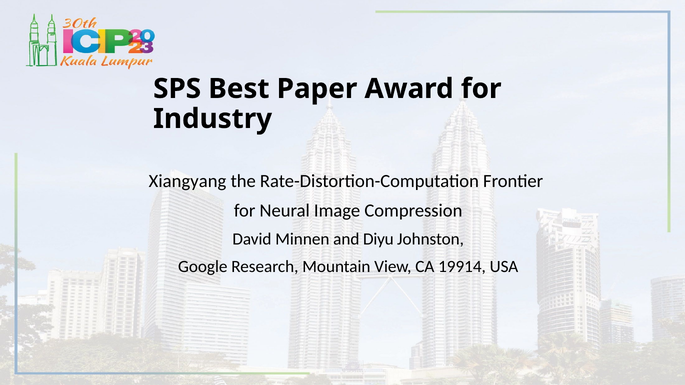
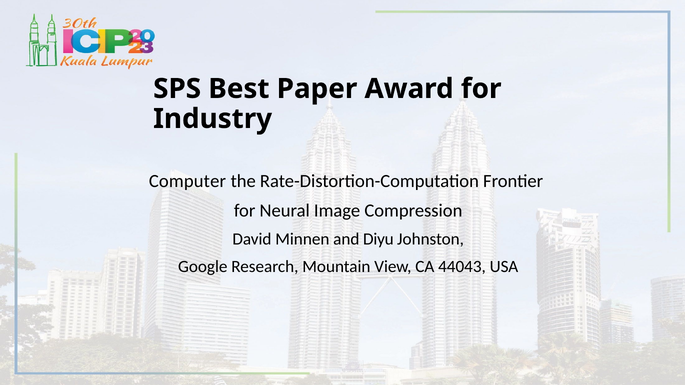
Xiangyang: Xiangyang -> Computer
19914: 19914 -> 44043
